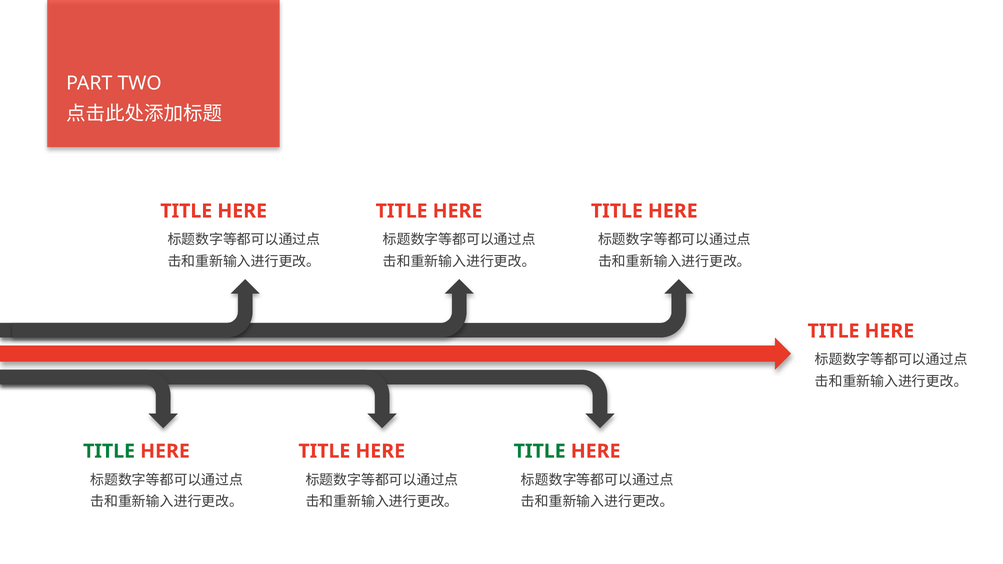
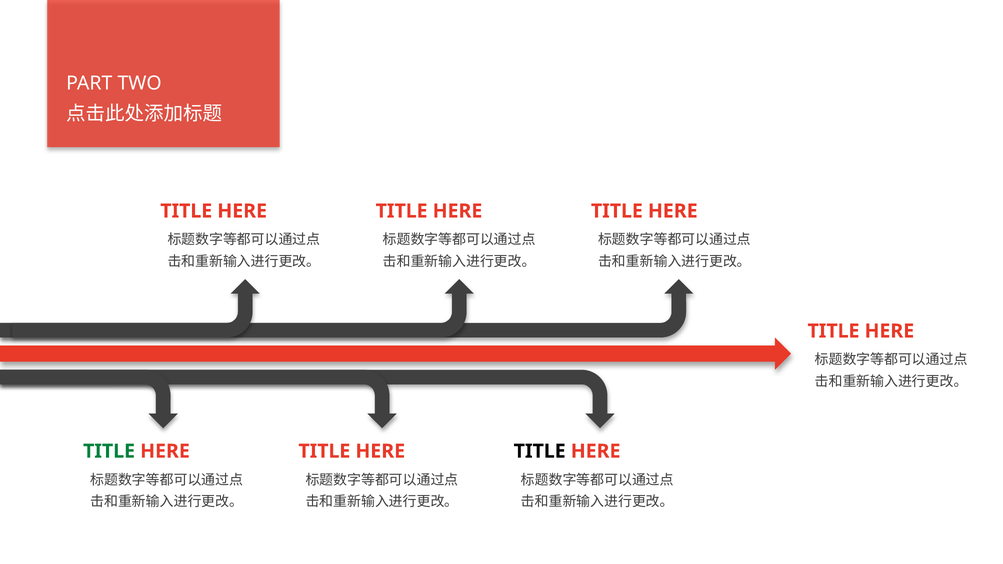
TITLE at (540, 451) colour: green -> black
